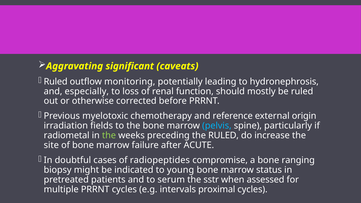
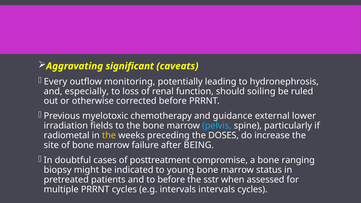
Ruled at (56, 82): Ruled -> Every
mostly: mostly -> soiling
reference: reference -> guidance
origin: origin -> lower
the at (109, 136) colour: light green -> yellow
the RULED: RULED -> DOSES
ACUTE: ACUTE -> BEING
radiopeptides: radiopeptides -> posttreatment
to serum: serum -> before
intervals proximal: proximal -> intervals
